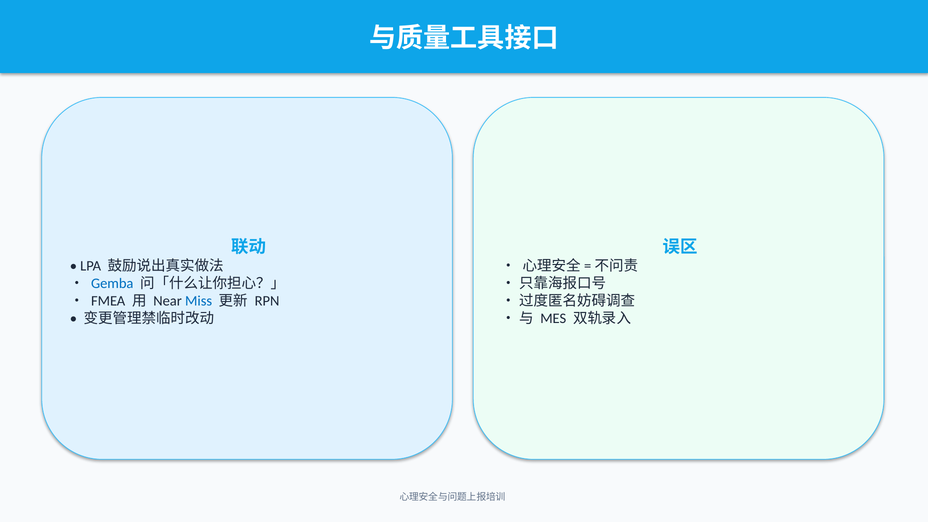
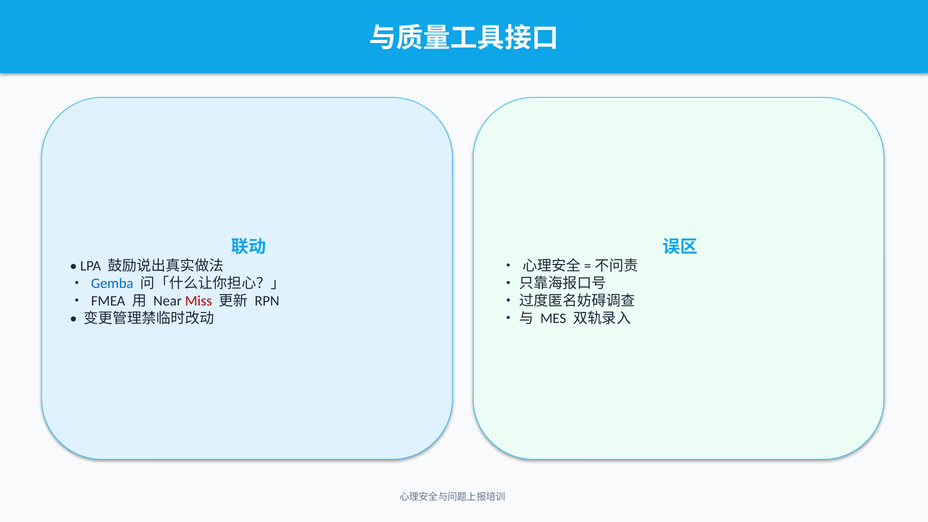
Miss colour: blue -> red
